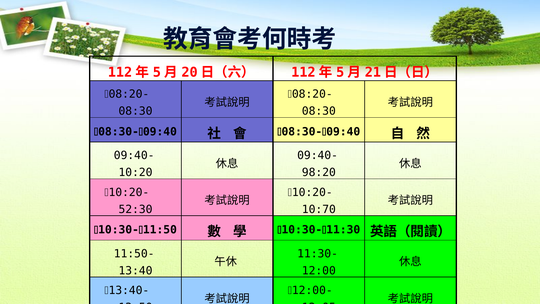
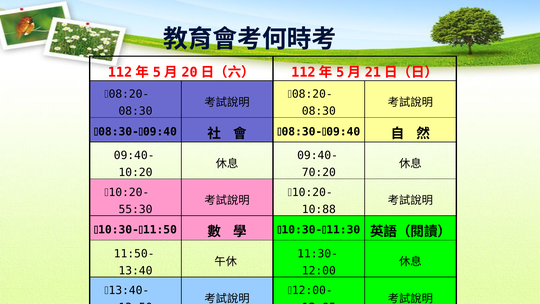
98:20: 98:20 -> 70:20
52:30: 52:30 -> 55:30
10:70: 10:70 -> 10:88
